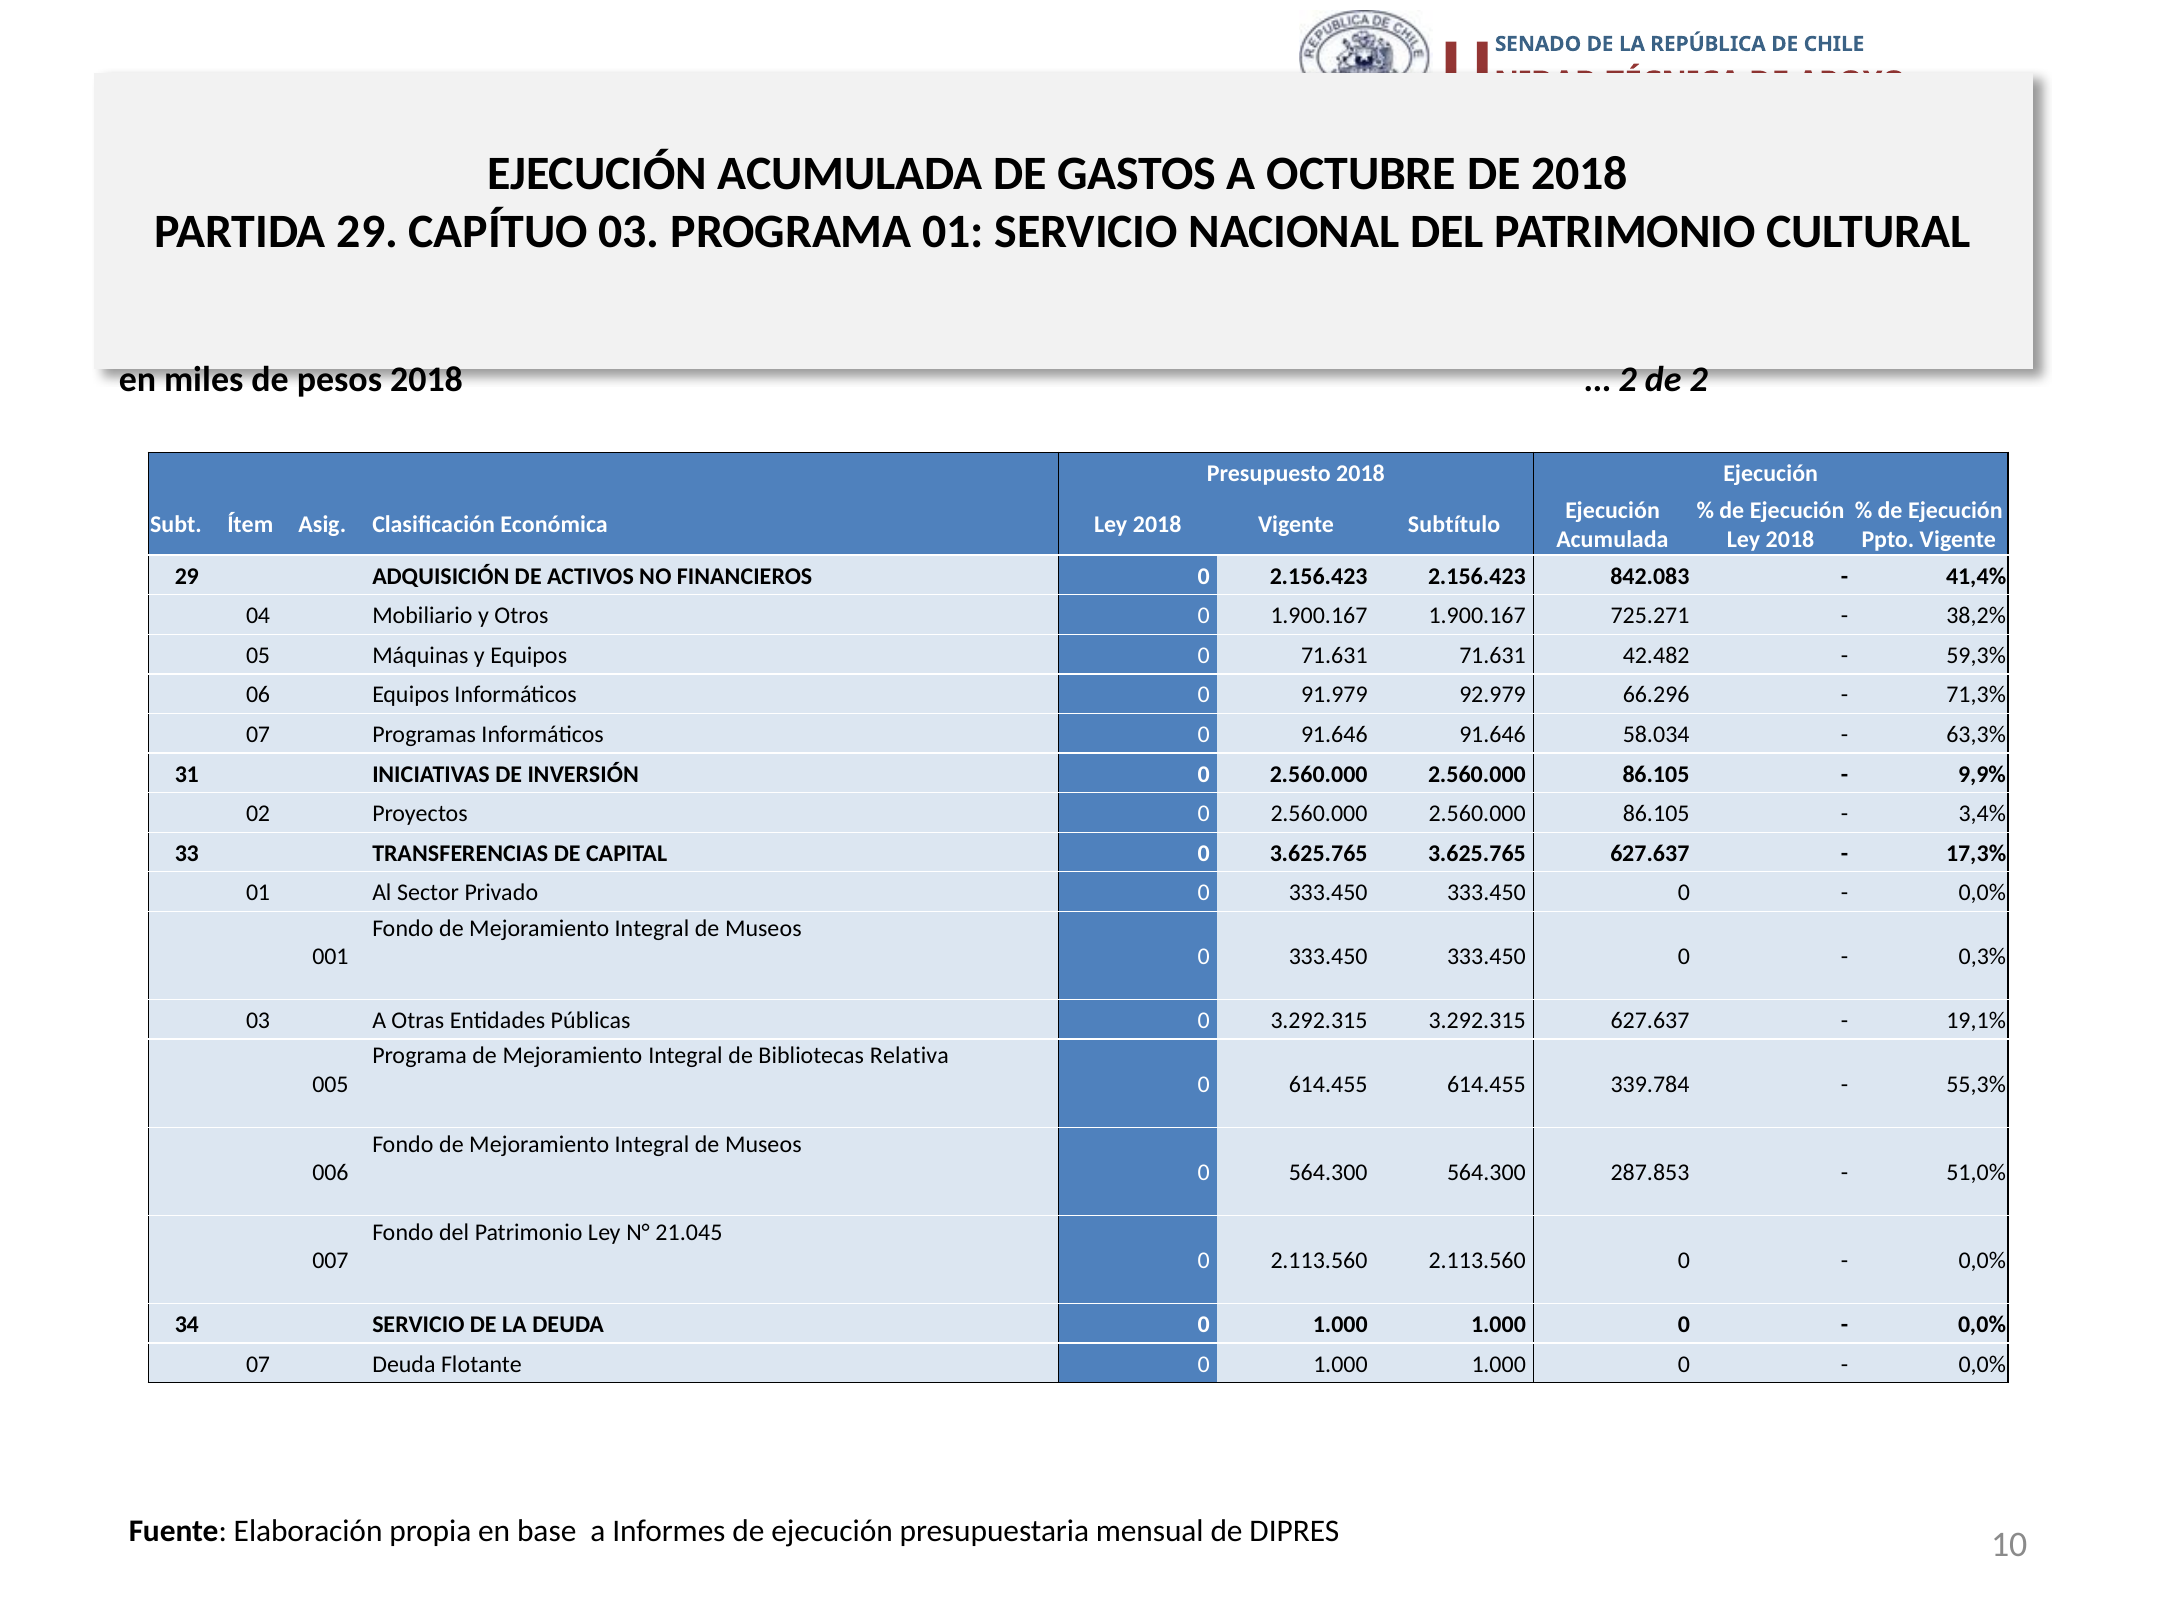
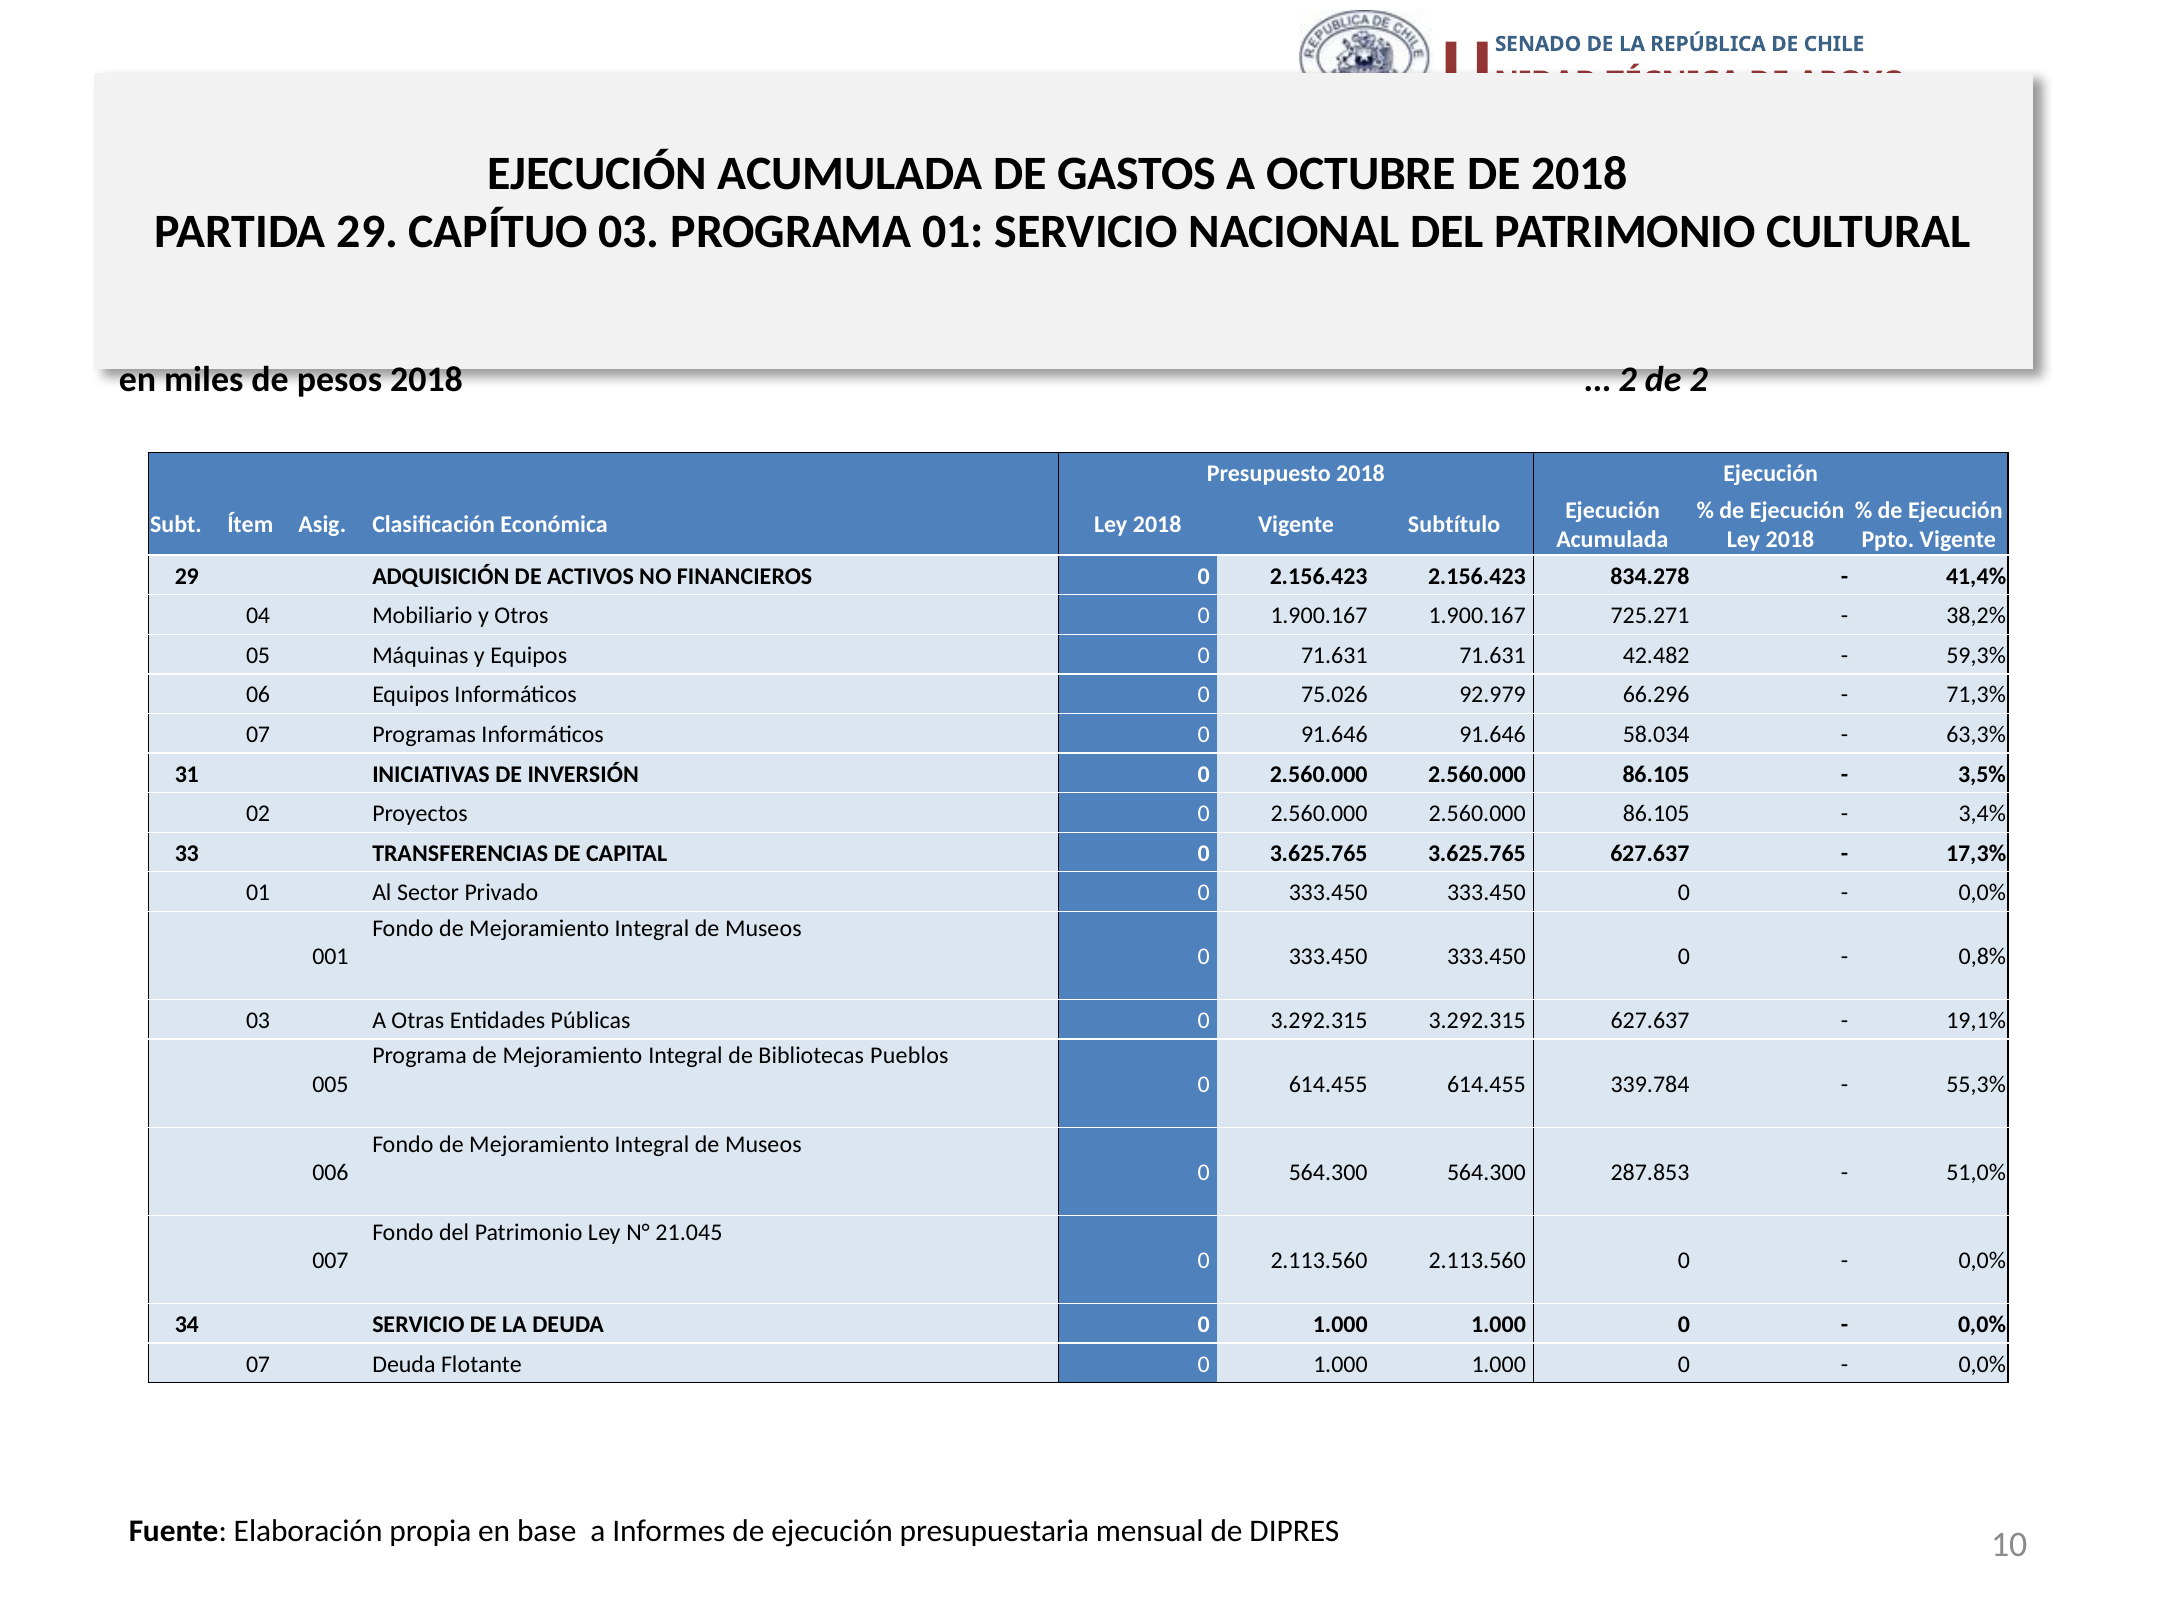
842.083: 842.083 -> 834.278
91.979: 91.979 -> 75.026
9,9%: 9,9% -> 3,5%
0,3%: 0,3% -> 0,8%
Relativa: Relativa -> Pueblos
